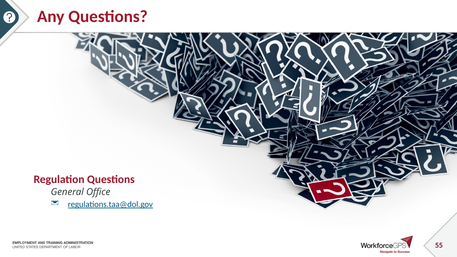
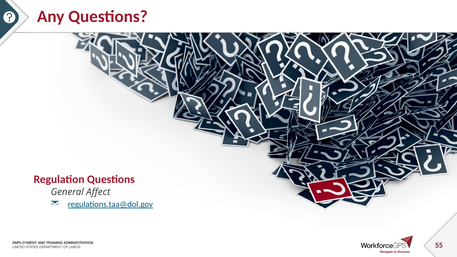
Office: Office -> Affect
